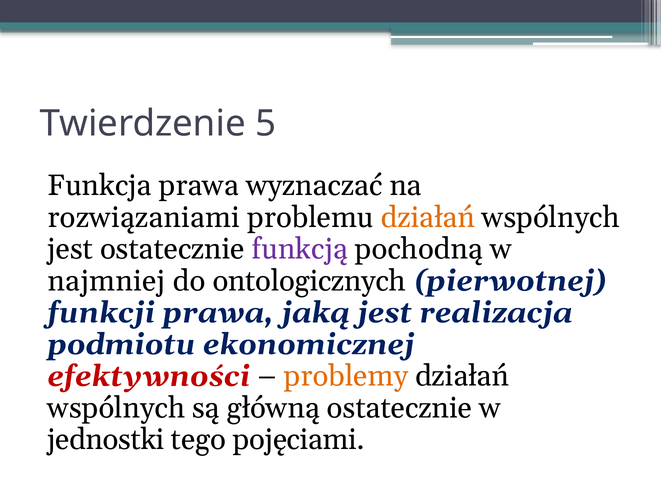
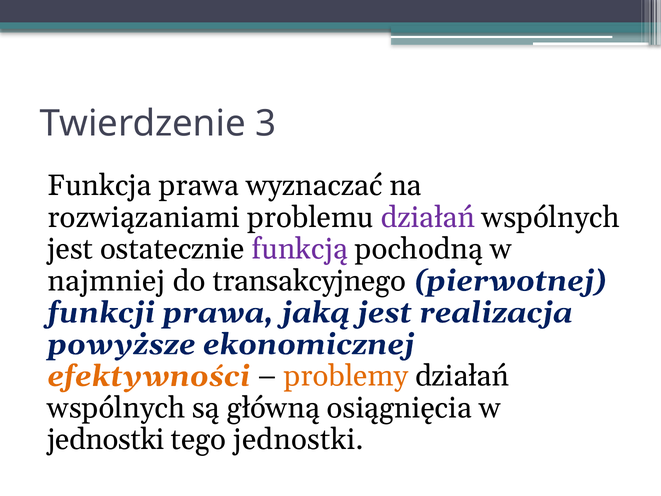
5: 5 -> 3
działań at (428, 217) colour: orange -> purple
ontologicznych: ontologicznych -> transakcyjnego
podmiotu: podmiotu -> powyższe
efektywności colour: red -> orange
główną ostatecznie: ostatecznie -> osiągnięcia
tego pojęciami: pojęciami -> jednostki
